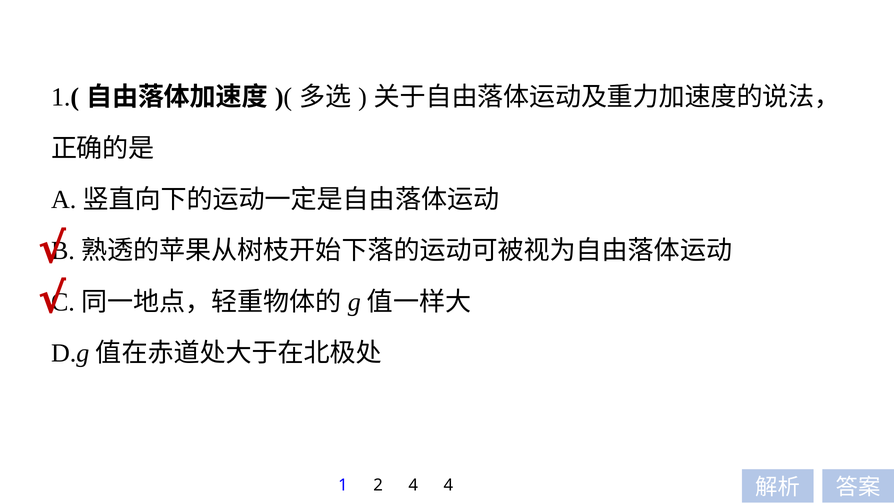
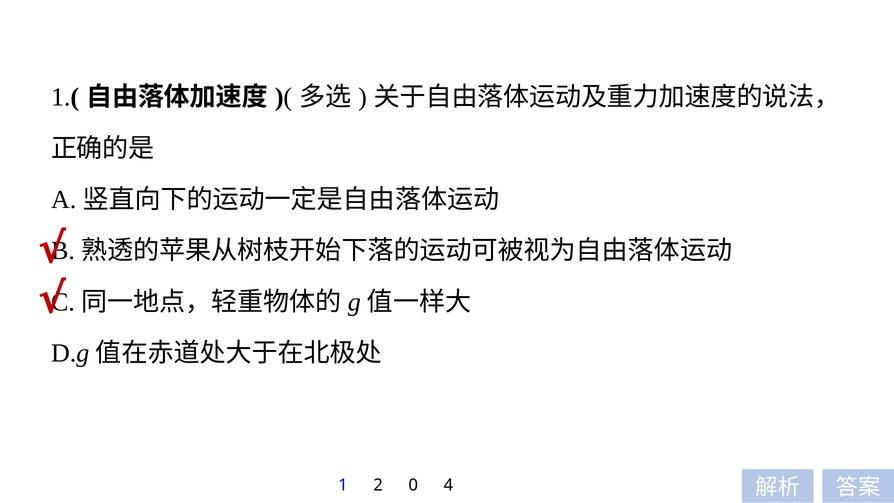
2 4: 4 -> 0
